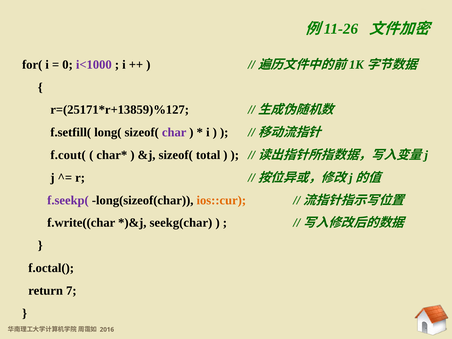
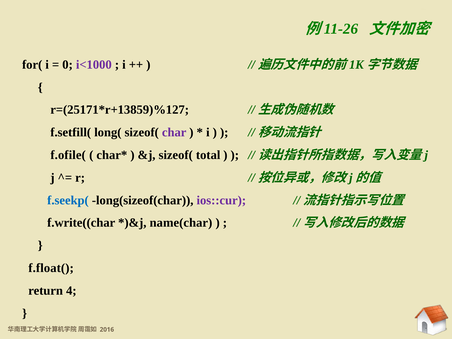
f.cout(: f.cout( -> f.ofile(
f.seekp( colour: purple -> blue
ios::cur colour: orange -> purple
seekg(char: seekg(char -> name(char
f.octal(: f.octal( -> f.float(
return 7: 7 -> 4
